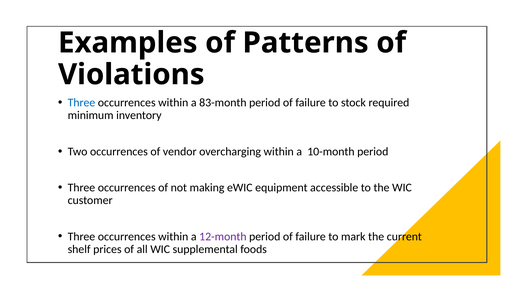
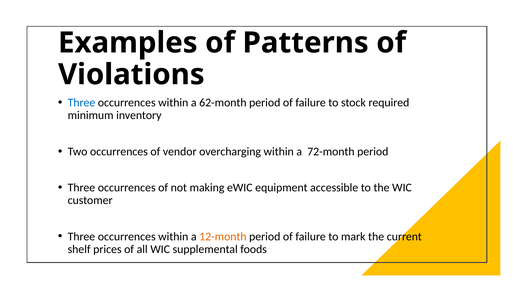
83-month: 83-month -> 62-month
10-month: 10-month -> 72-month
12-month colour: purple -> orange
